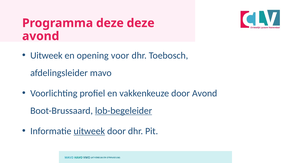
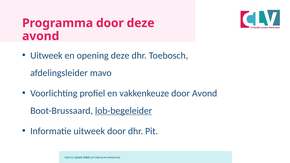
Programma deze: deze -> door
opening voor: voor -> deze
uitweek at (89, 131) underline: present -> none
